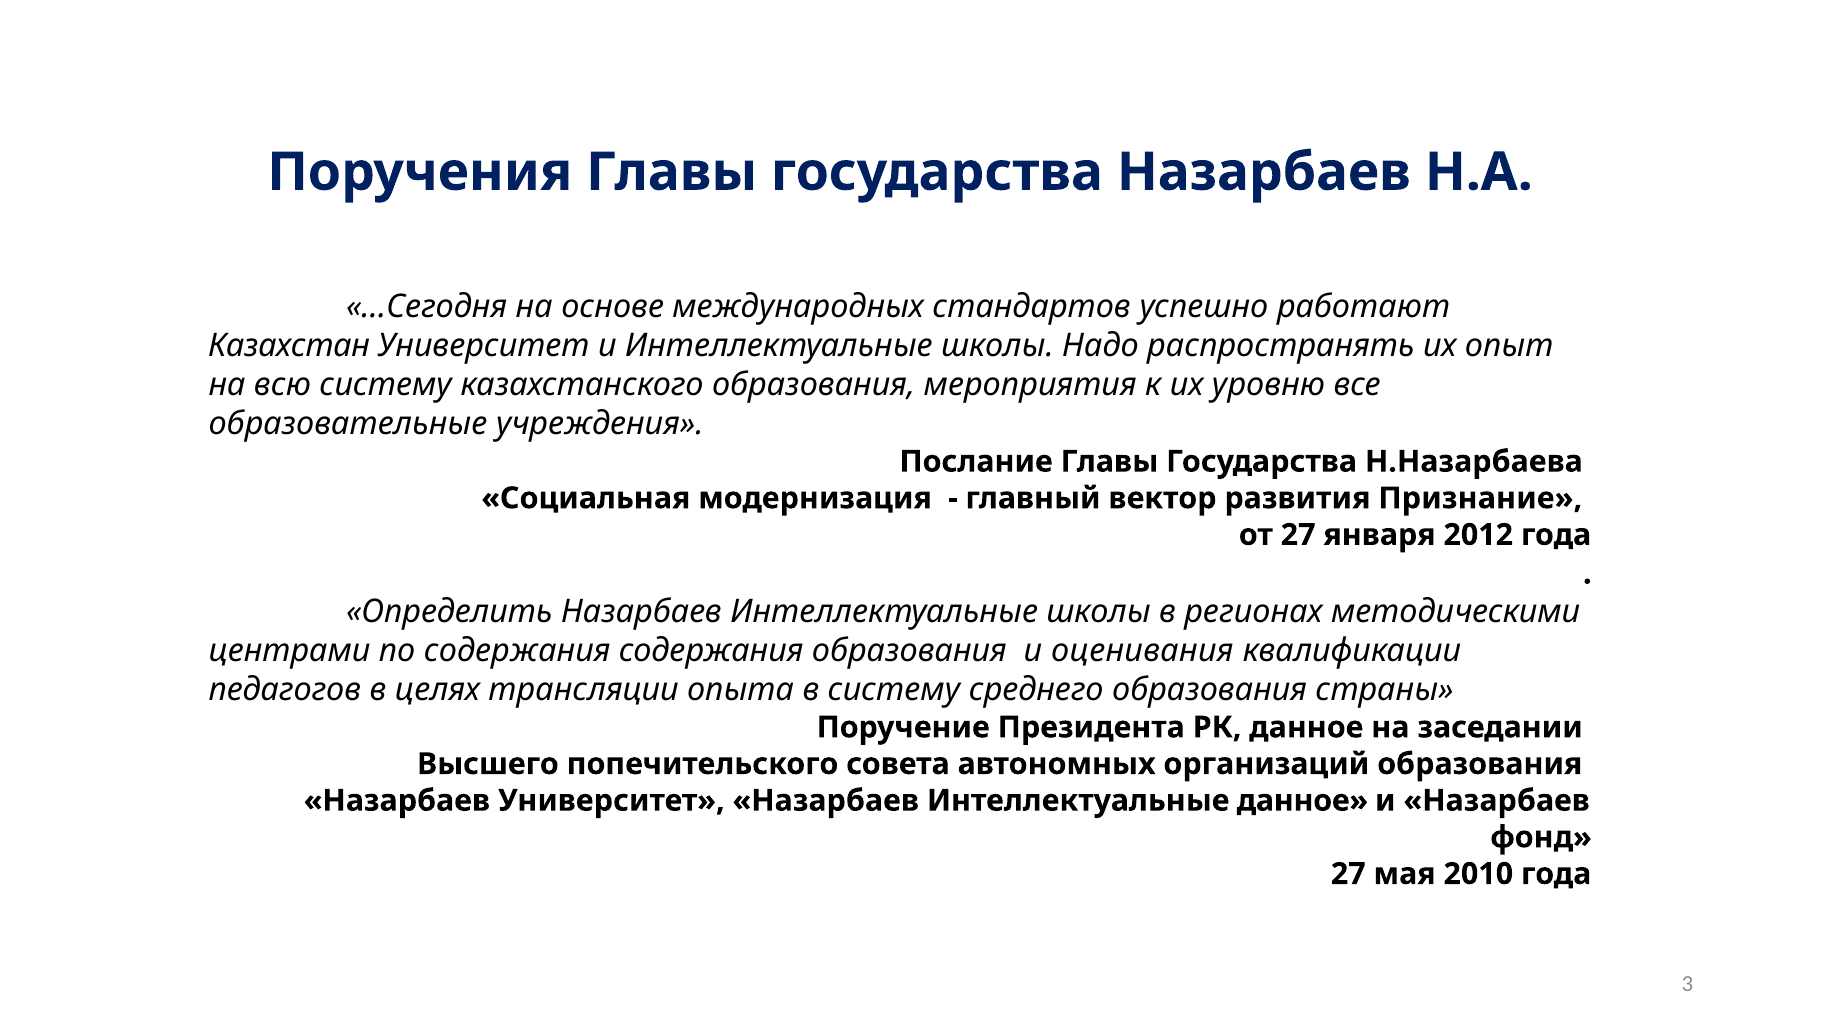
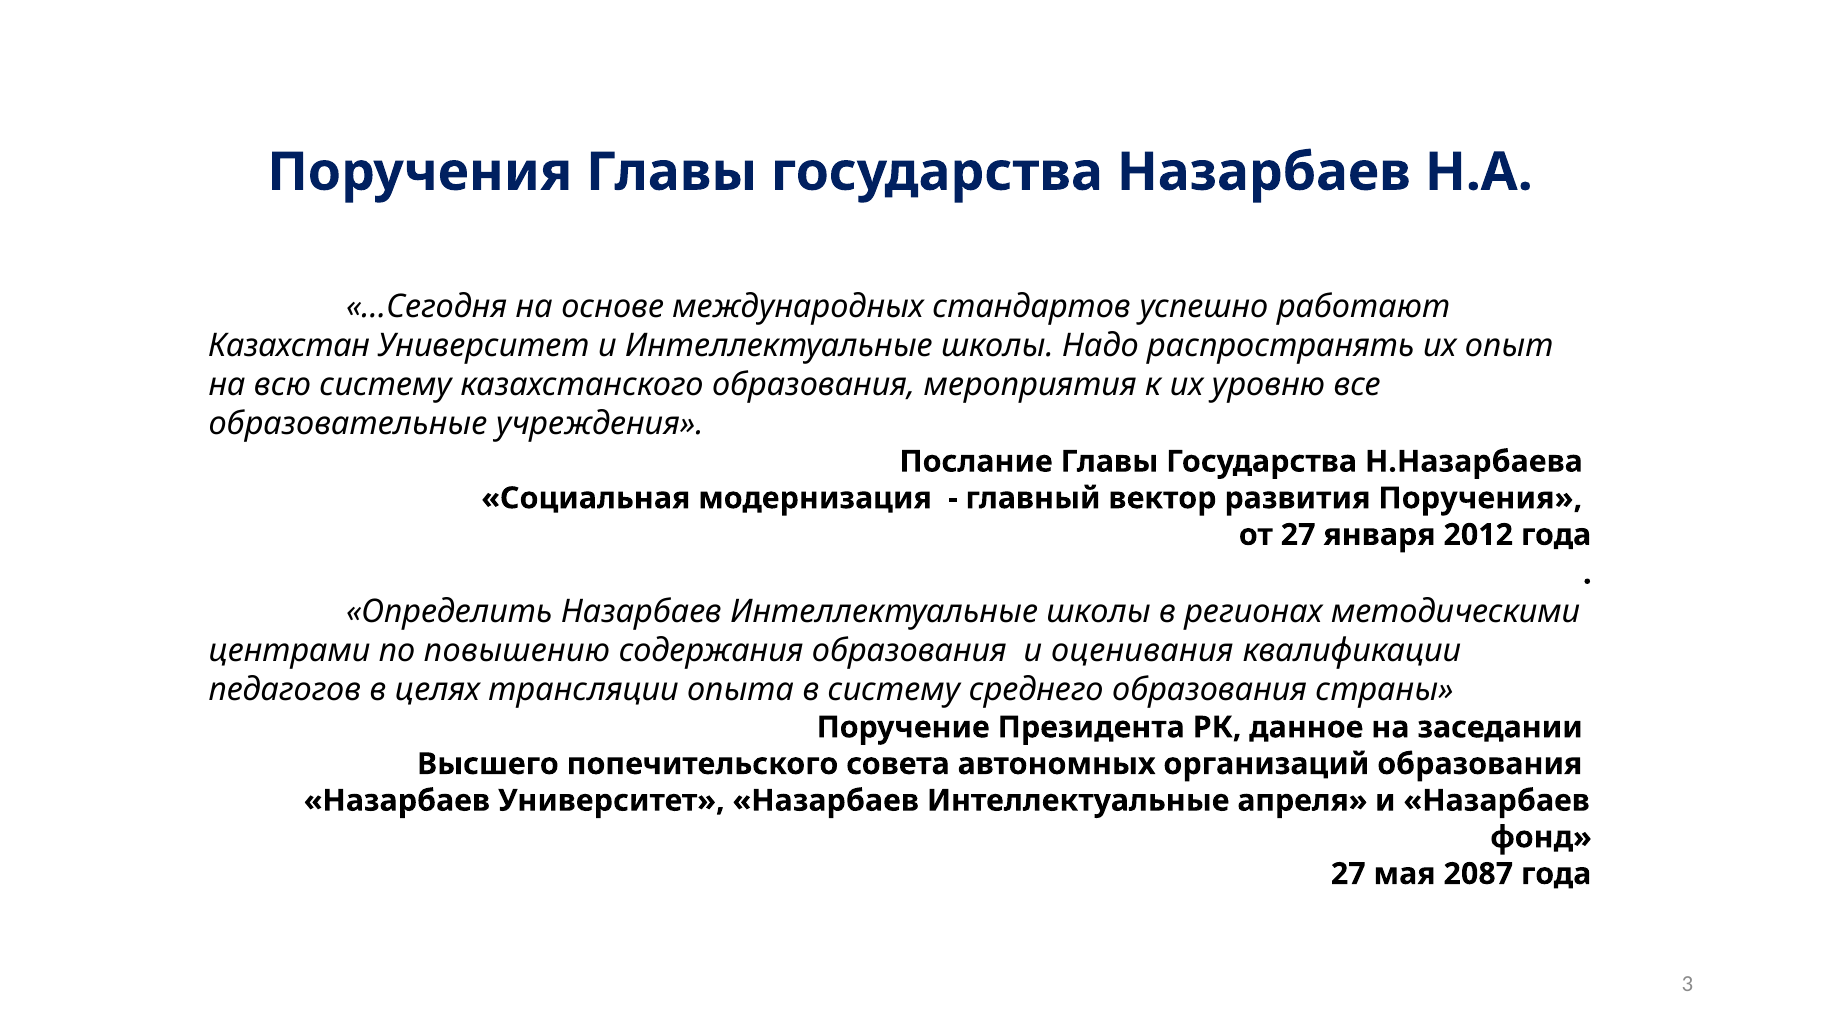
развития Признание: Признание -> Поручения
по содержания: содержания -> повышению
Интеллектуальные данное: данное -> апреля
2010: 2010 -> 2087
